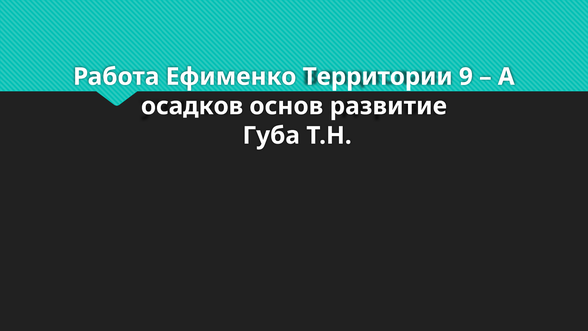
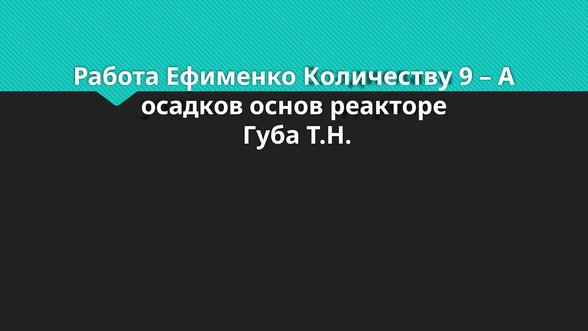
Территории: Территории -> Количеству
развитие: развитие -> реакторе
